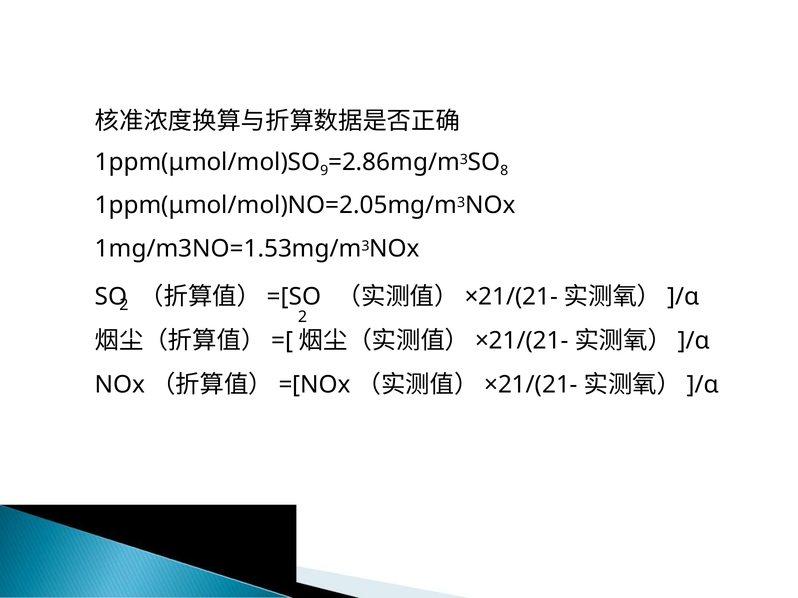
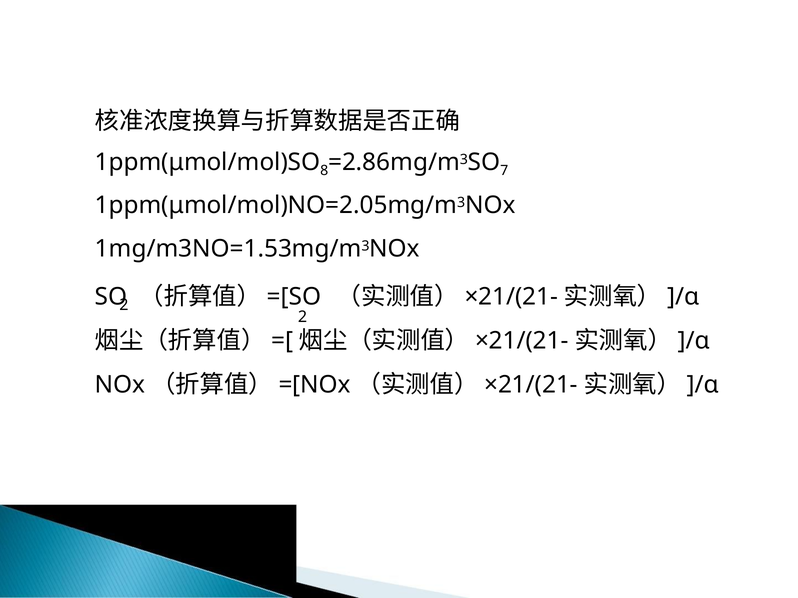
9: 9 -> 8
8: 8 -> 7
